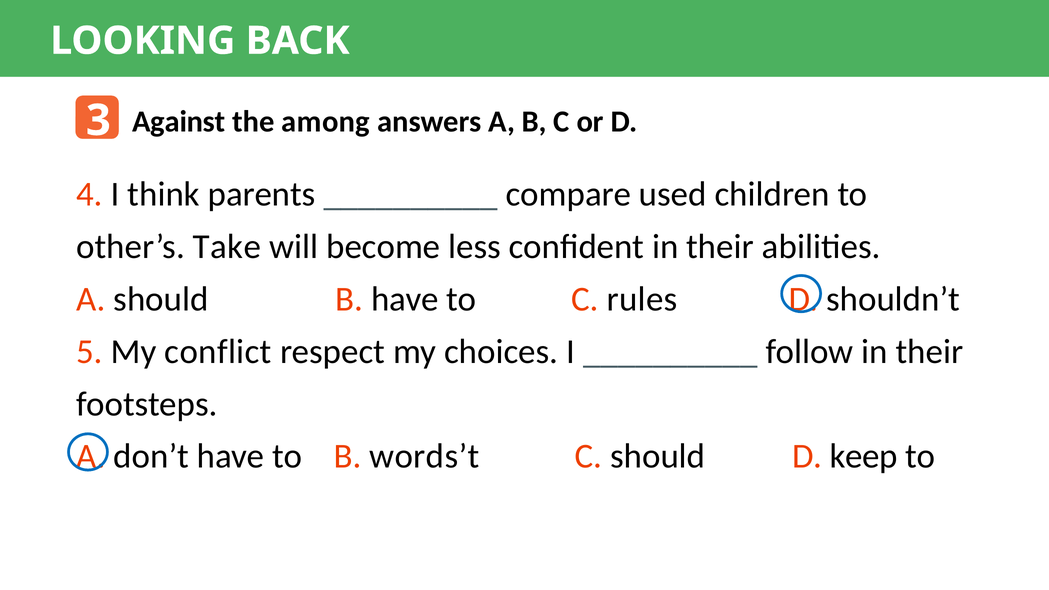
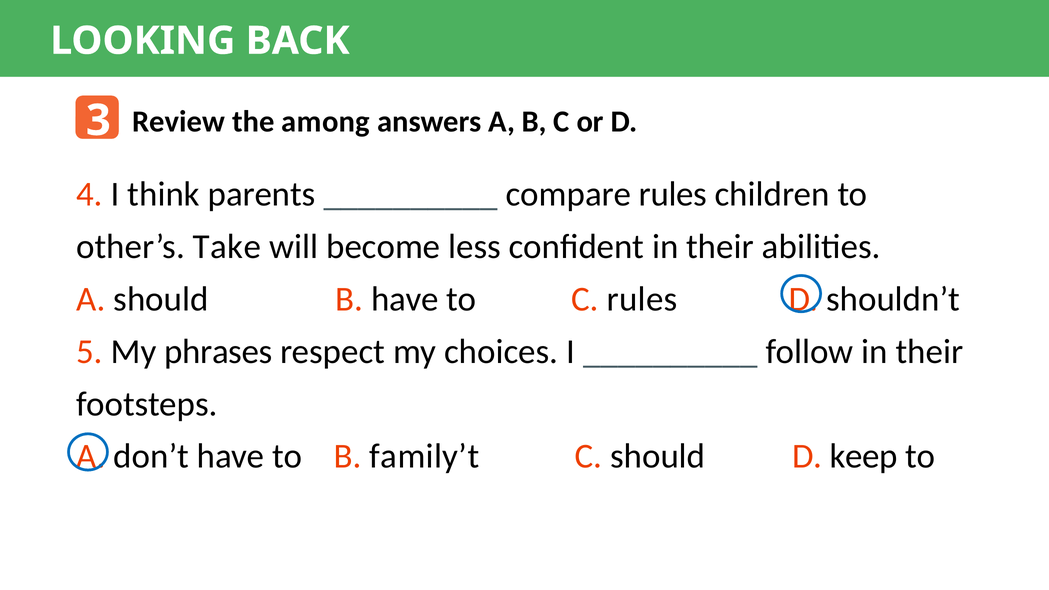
Against: Against -> Review
compare used: used -> rules
conflict: conflict -> phrases
words’t: words’t -> family’t
